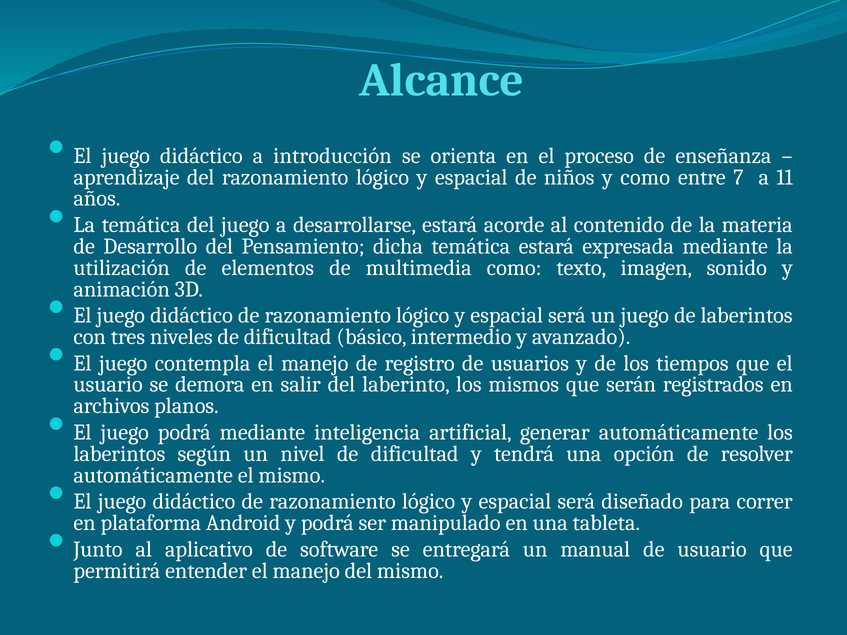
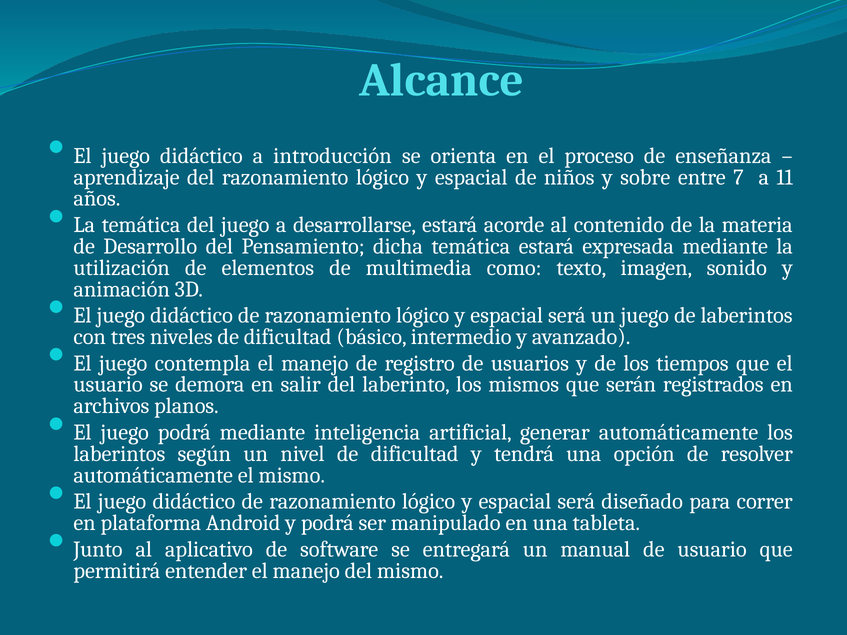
y como: como -> sobre
